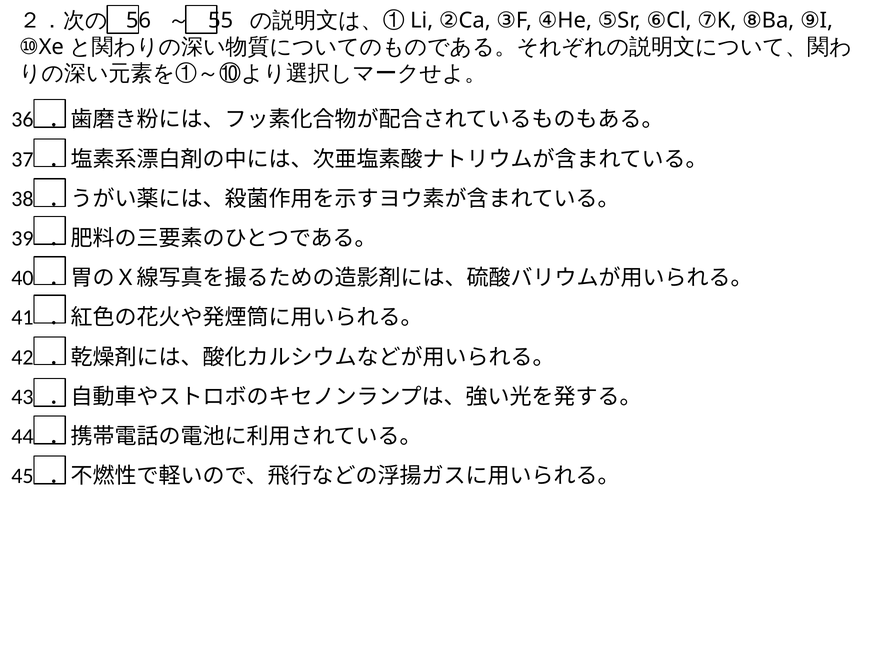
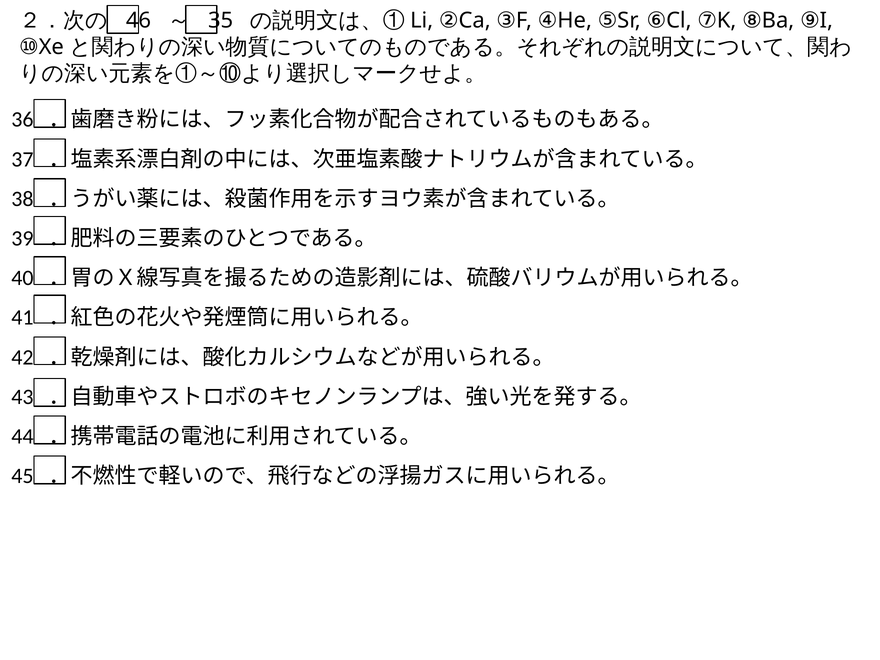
56: 56 -> 46
55: 55 -> 35
